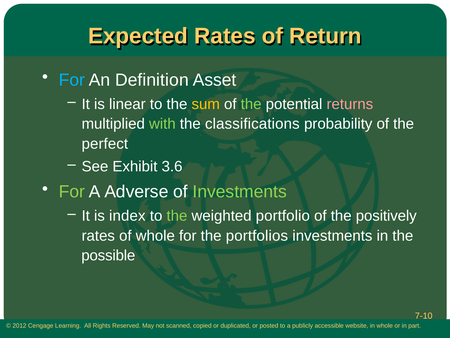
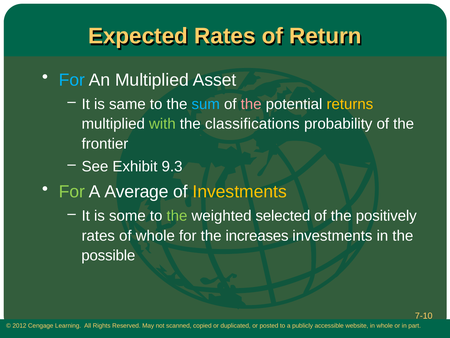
An Definition: Definition -> Multiplied
linear: linear -> same
sum colour: yellow -> light blue
the at (251, 104) colour: light green -> pink
returns colour: pink -> yellow
perfect: perfect -> frontier
3.6: 3.6 -> 9.3
Adverse: Adverse -> Average
Investments at (240, 192) colour: light green -> yellow
index: index -> some
portfolio: portfolio -> selected
portfolios: portfolios -> increases
